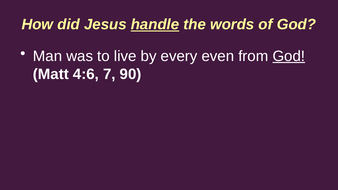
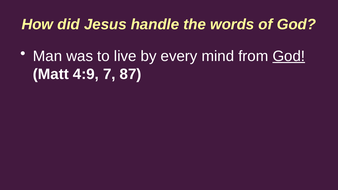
handle underline: present -> none
even: even -> mind
4:6: 4:6 -> 4:9
90: 90 -> 87
